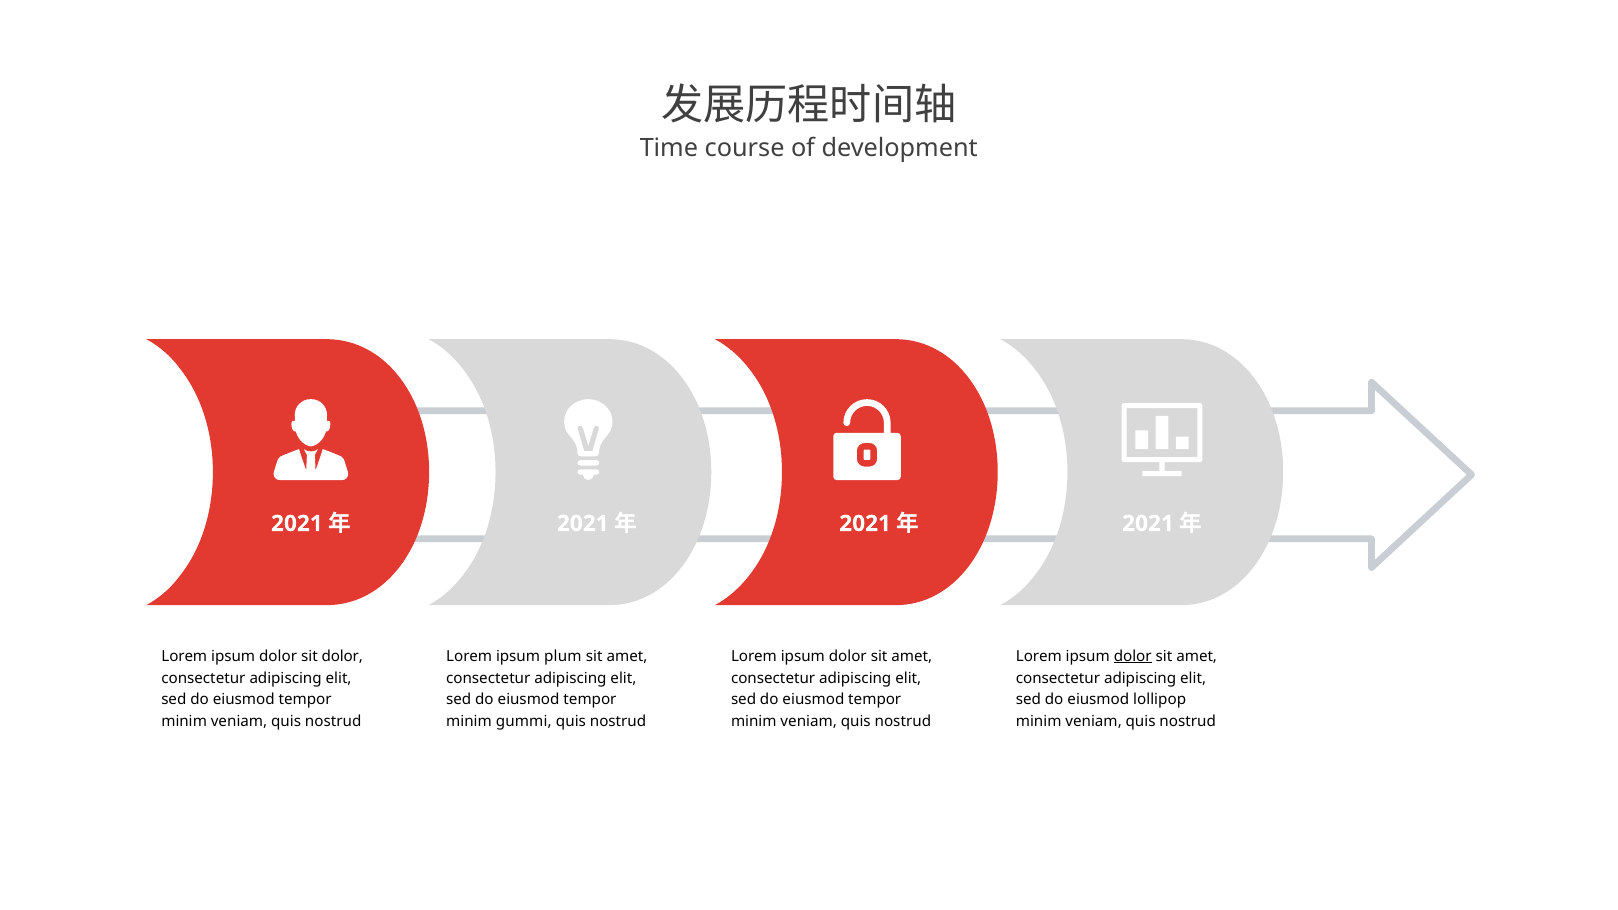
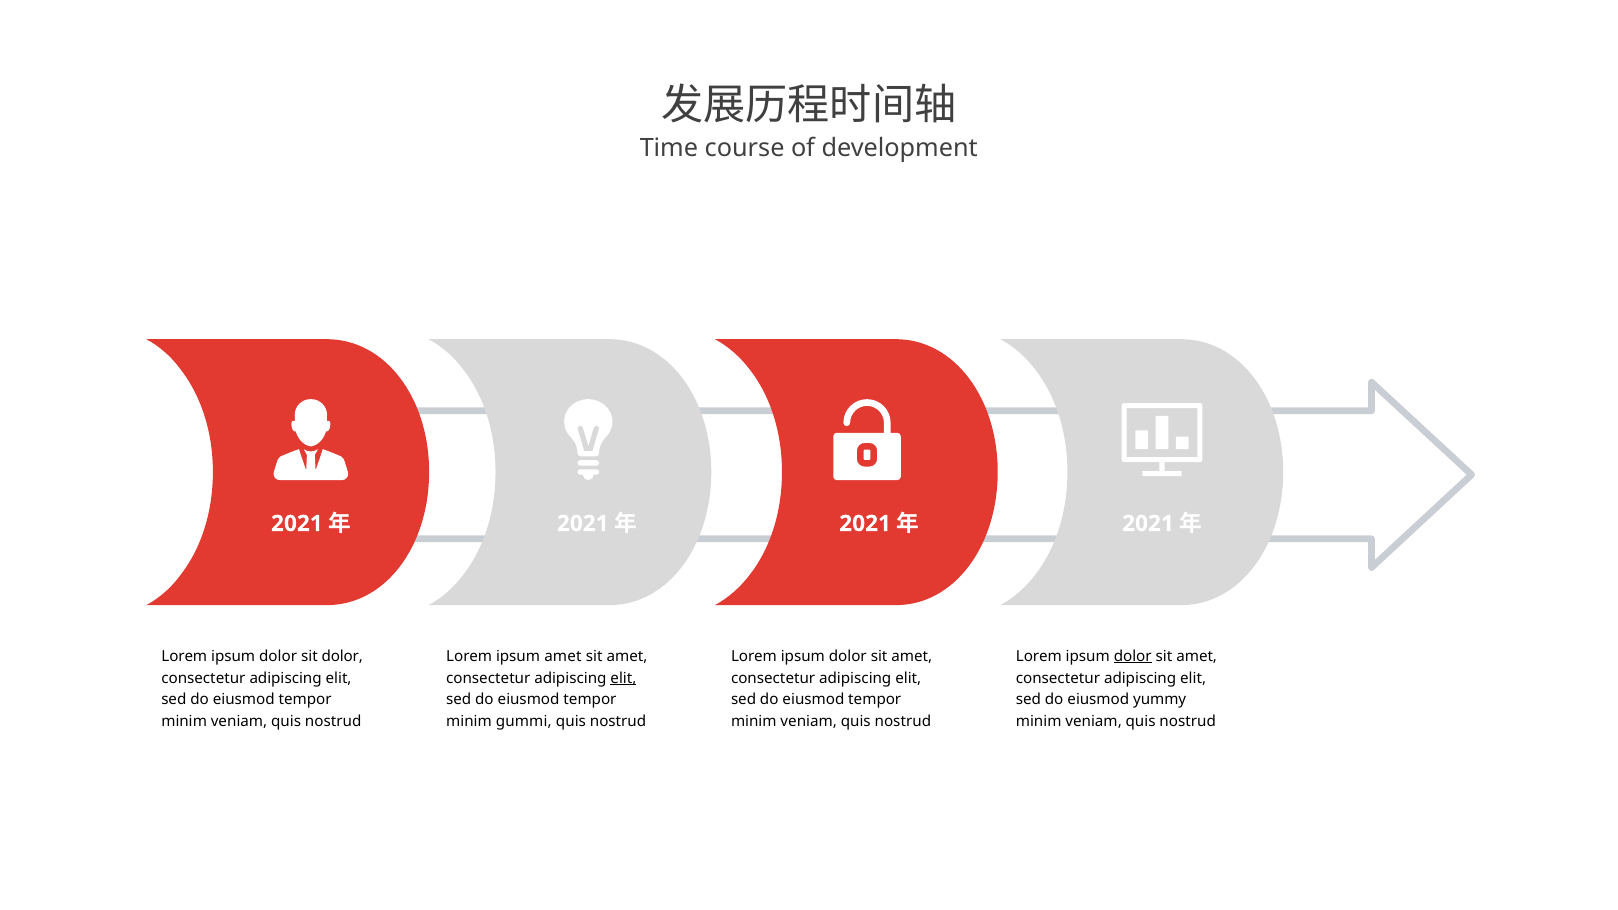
ipsum plum: plum -> amet
elit at (623, 678) underline: none -> present
lollipop: lollipop -> yummy
